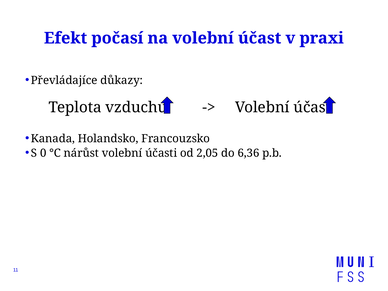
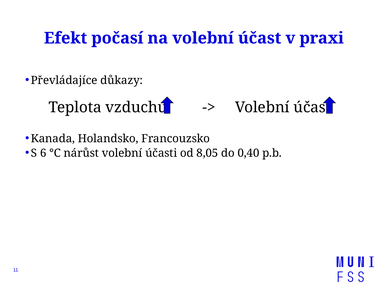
0: 0 -> 6
2,05: 2,05 -> 8,05
6,36: 6,36 -> 0,40
